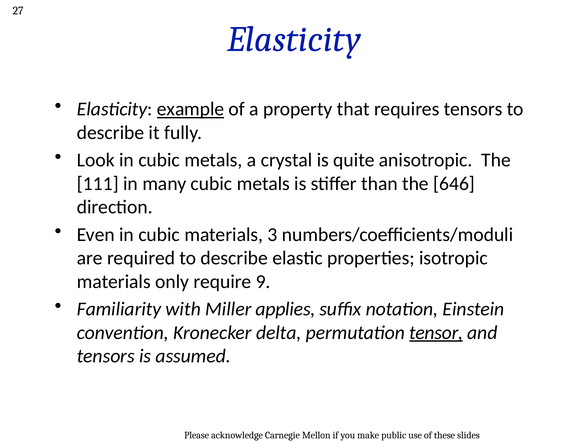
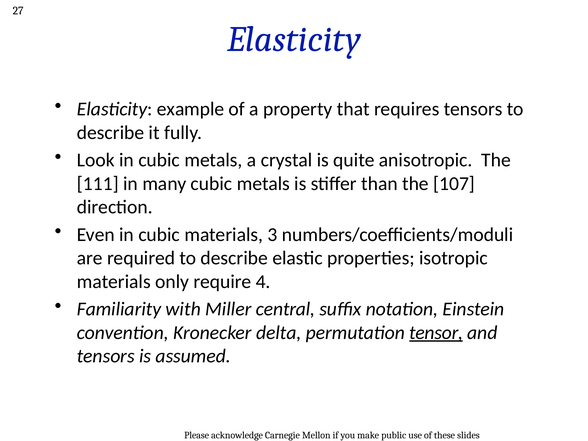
example underline: present -> none
646: 646 -> 107
9: 9 -> 4
applies: applies -> central
